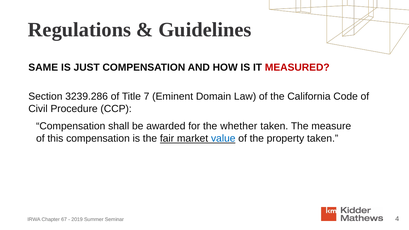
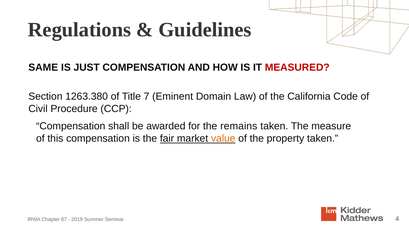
3239.286: 3239.286 -> 1263.380
whether: whether -> remains
value colour: blue -> orange
